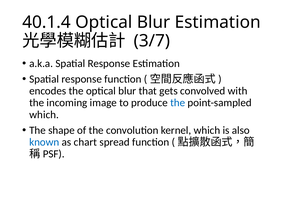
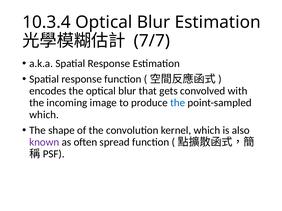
40.1.4: 40.1.4 -> 10.3.4
3/7: 3/7 -> 7/7
known colour: blue -> purple
chart: chart -> often
